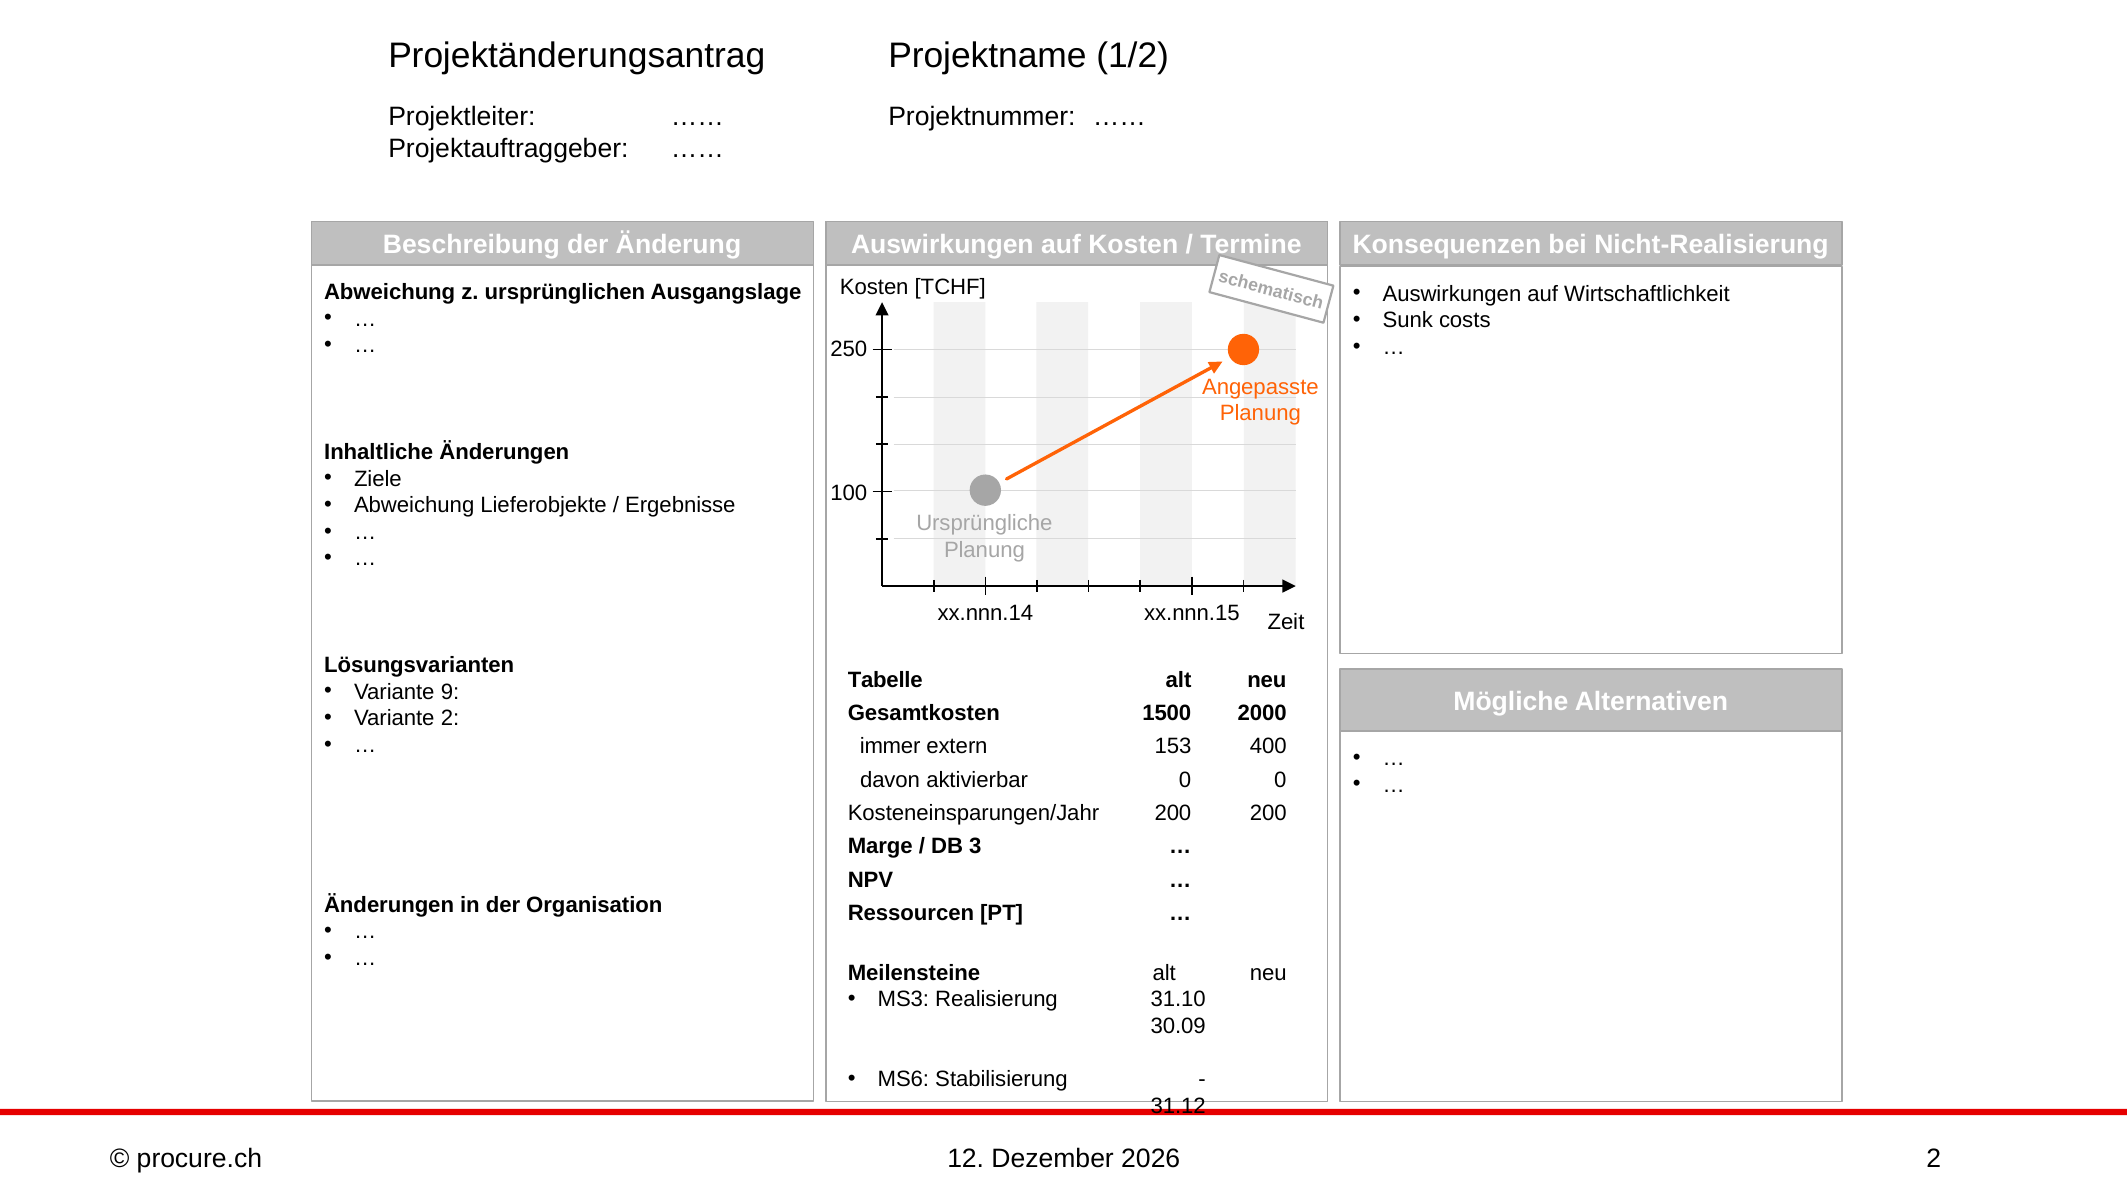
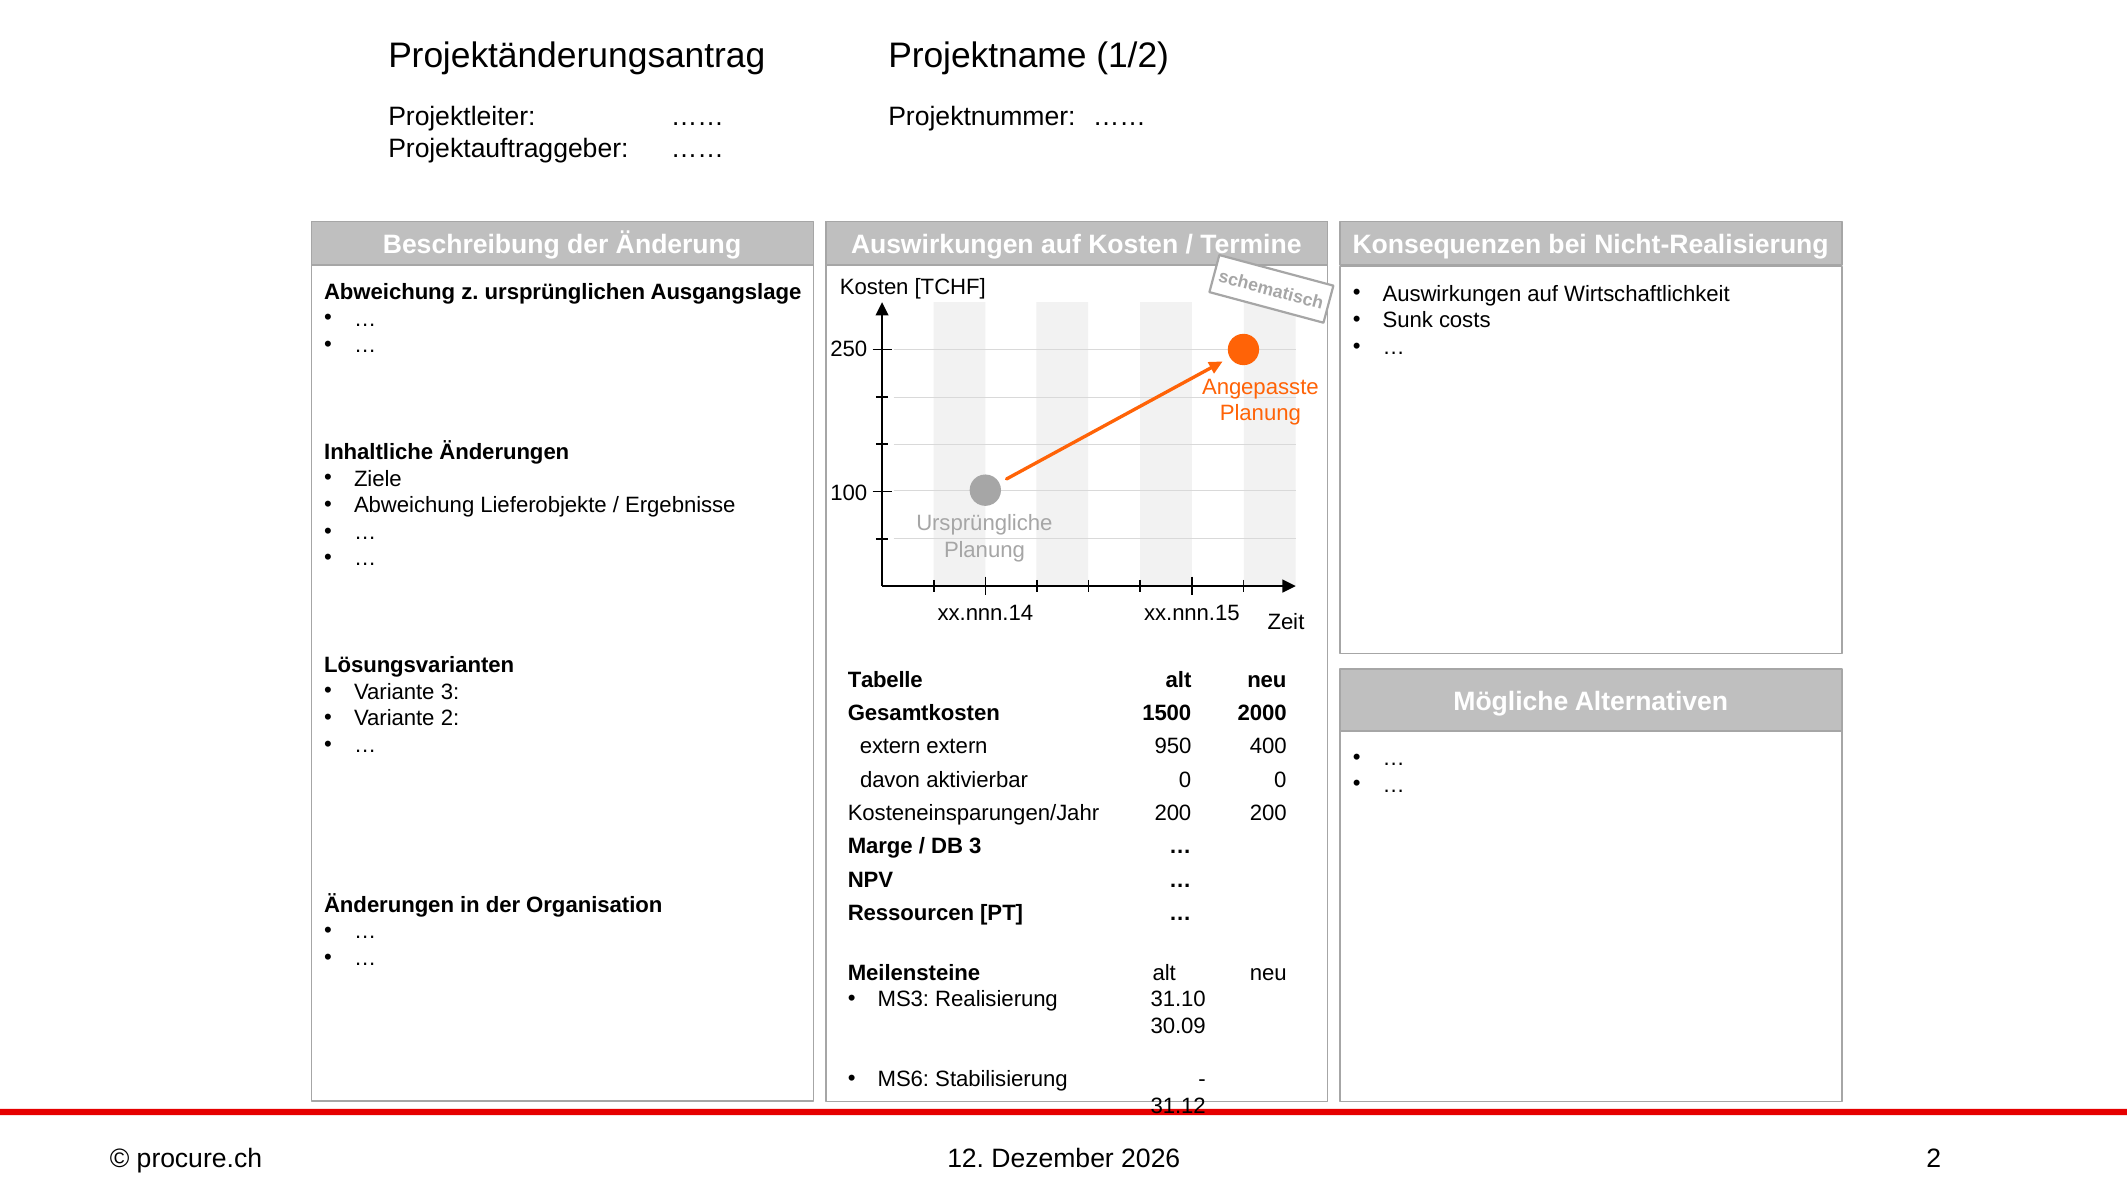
Variante 9: 9 -> 3
immer at (890, 746): immer -> extern
153: 153 -> 950
